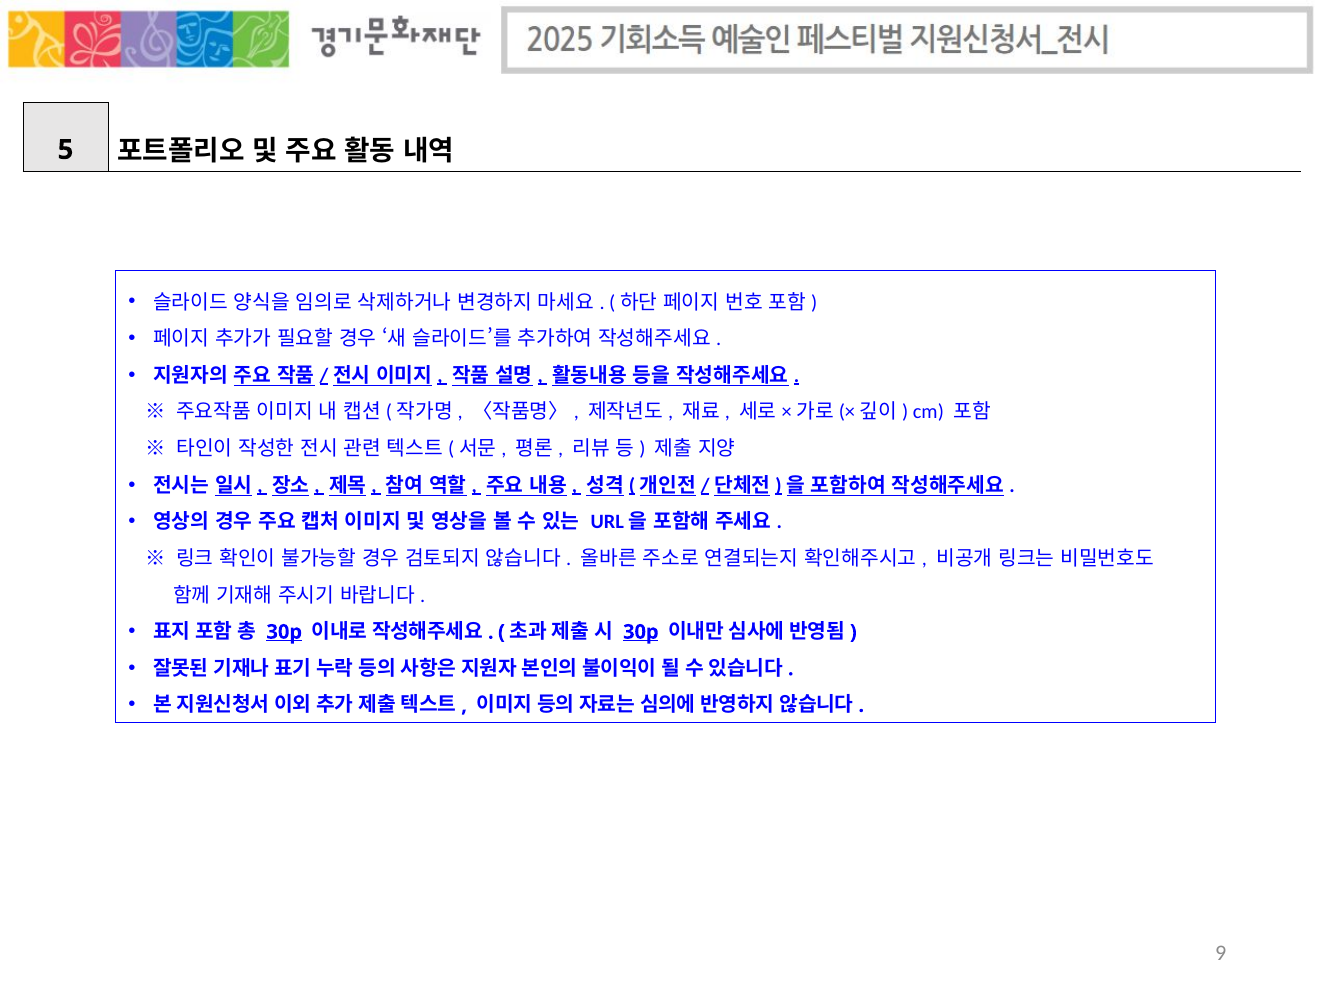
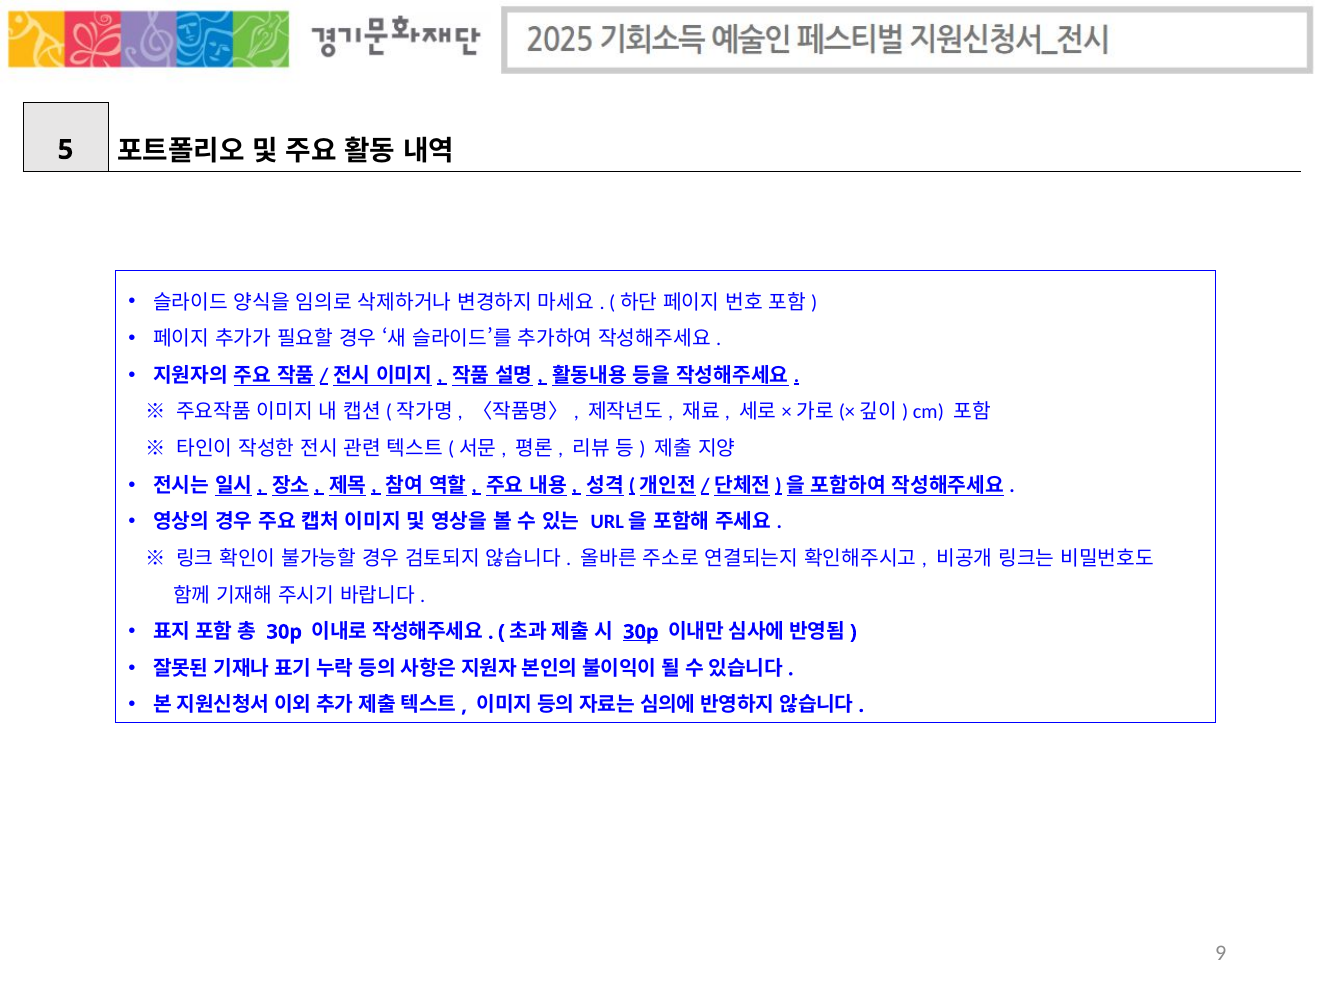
30p at (284, 632) underline: present -> none
